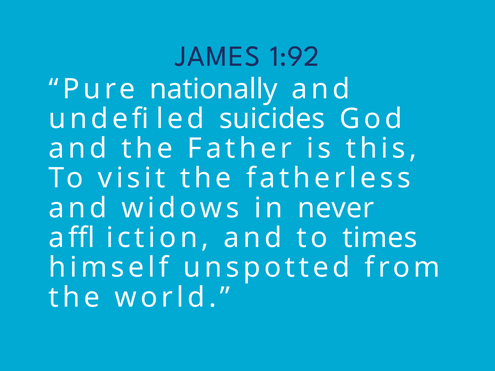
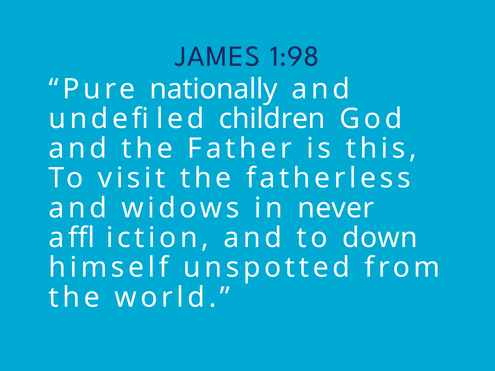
1:92: 1:92 -> 1:98
suicides: suicides -> children
times: times -> down
